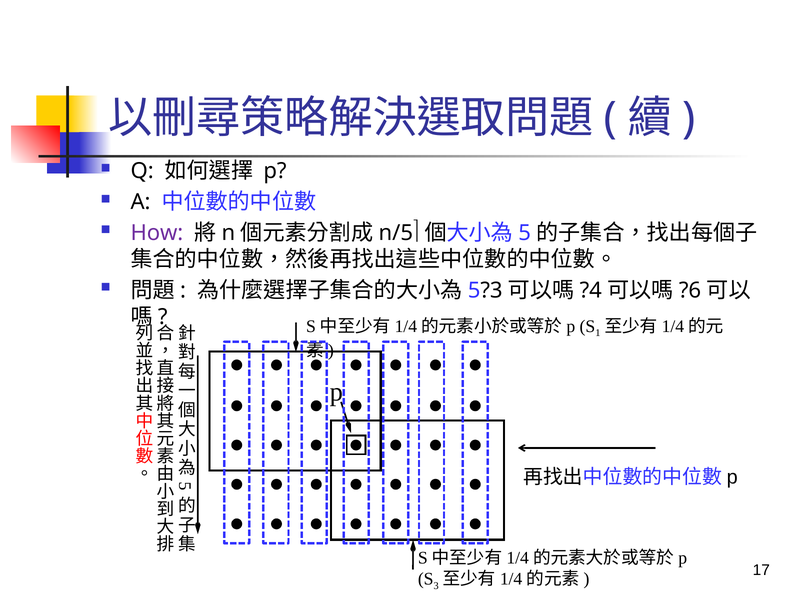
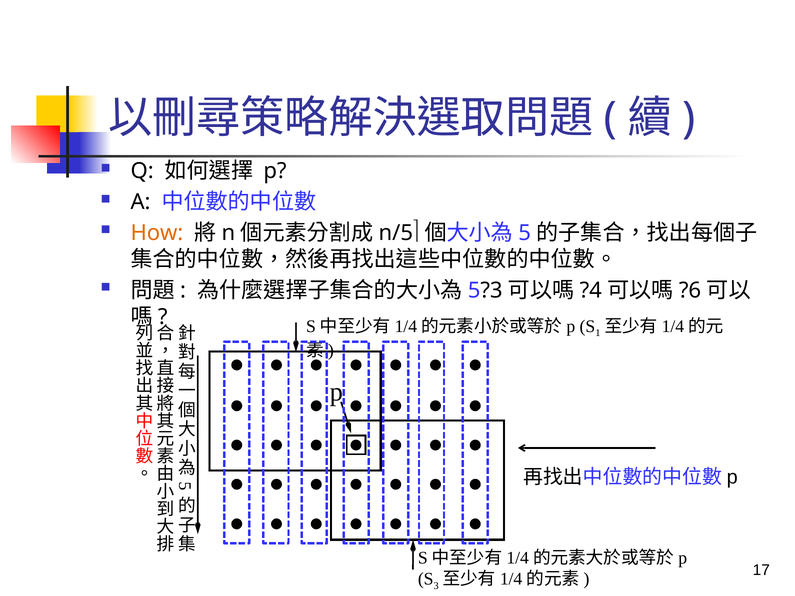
How colour: purple -> orange
